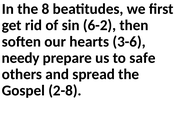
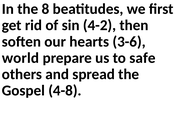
6-2: 6-2 -> 4-2
needy: needy -> world
2-8: 2-8 -> 4-8
